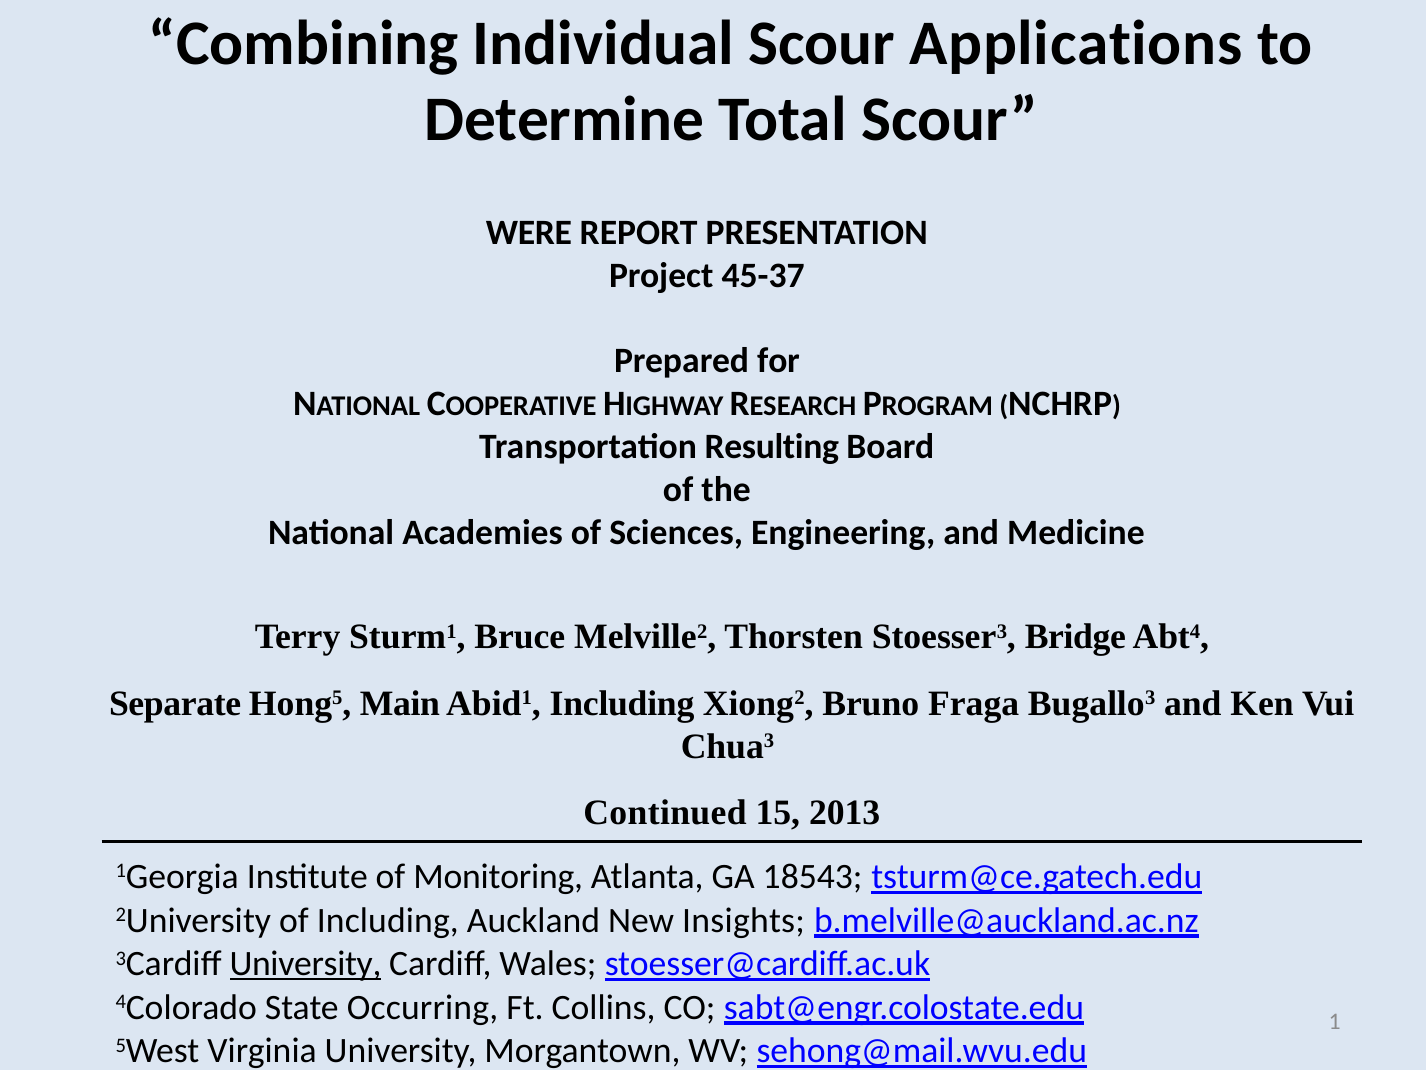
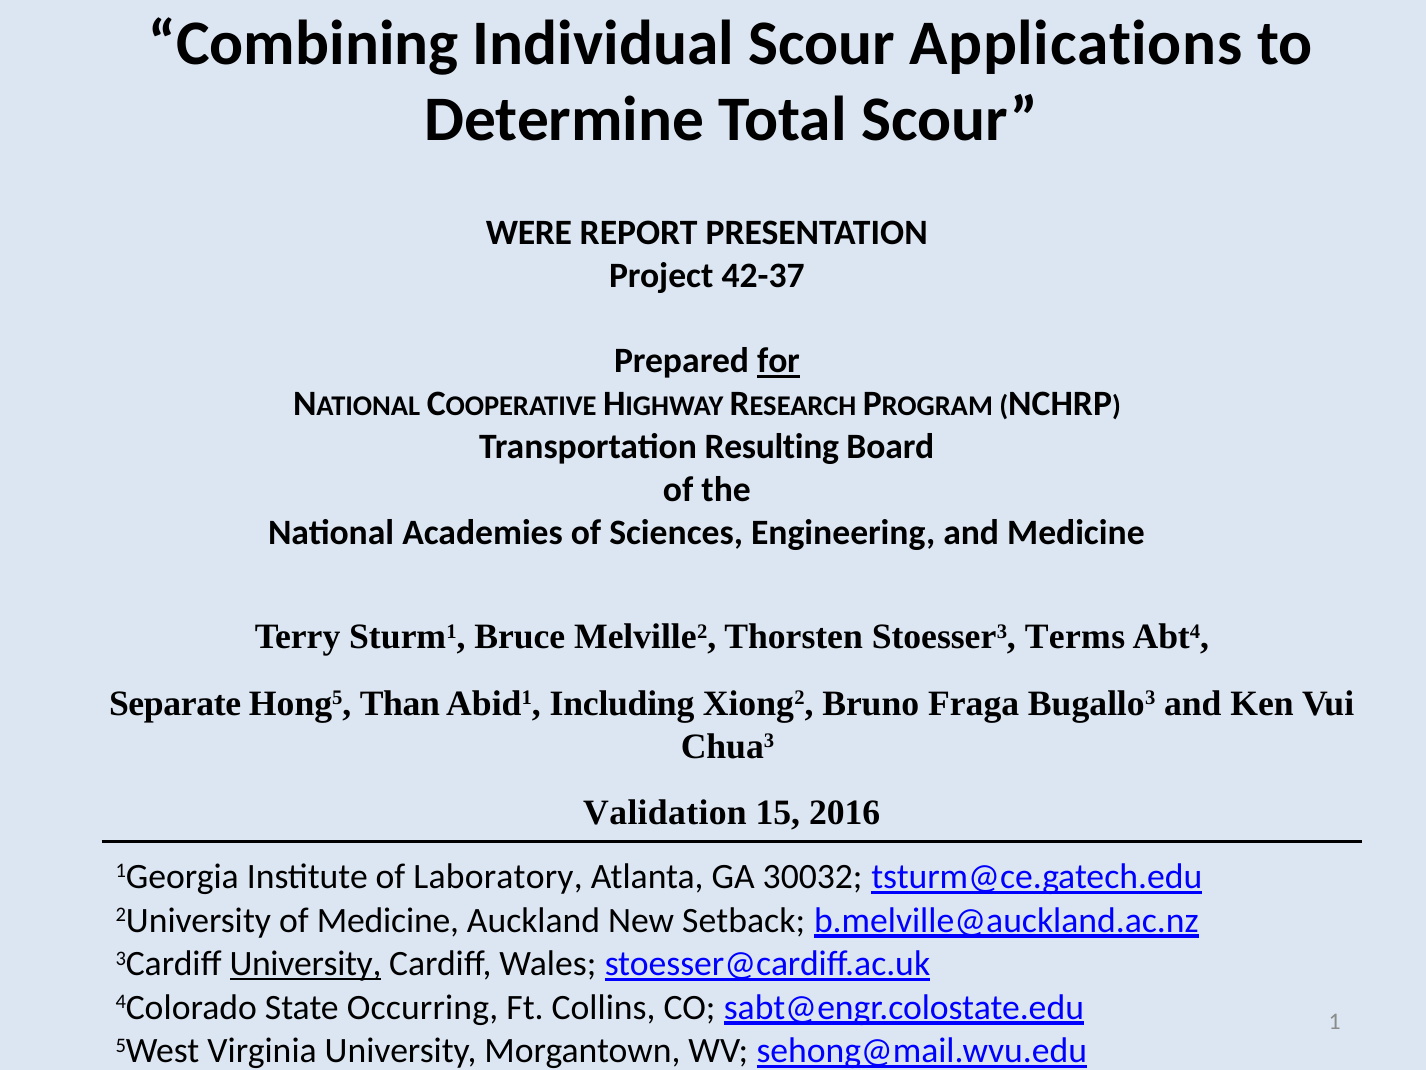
45-37: 45-37 -> 42-37
for underline: none -> present
Bridge: Bridge -> Terms
Main: Main -> Than
Continued: Continued -> Validation
2013: 2013 -> 2016
Monitoring: Monitoring -> Laboratory
18543: 18543 -> 30032
of Including: Including -> Medicine
Insights: Insights -> Setback
